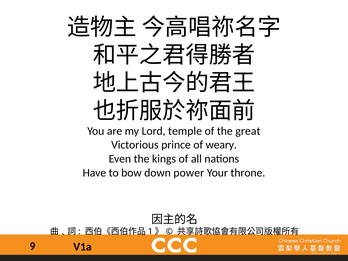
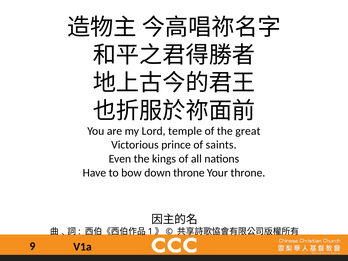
weary: weary -> saints
down power: power -> throne
